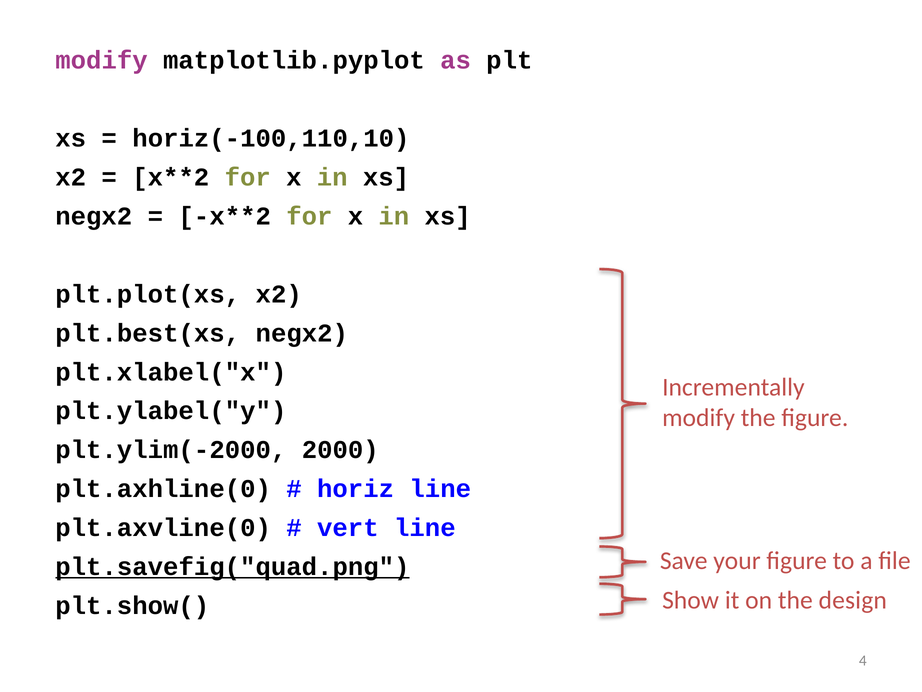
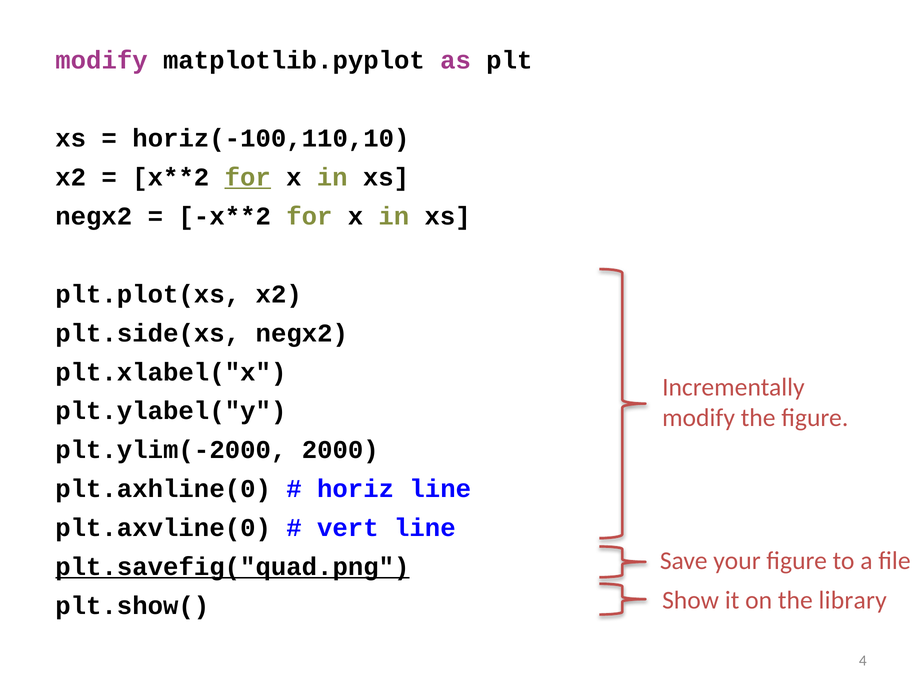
for at (248, 177) underline: none -> present
plt.best(xs: plt.best(xs -> plt.side(xs
design: design -> library
